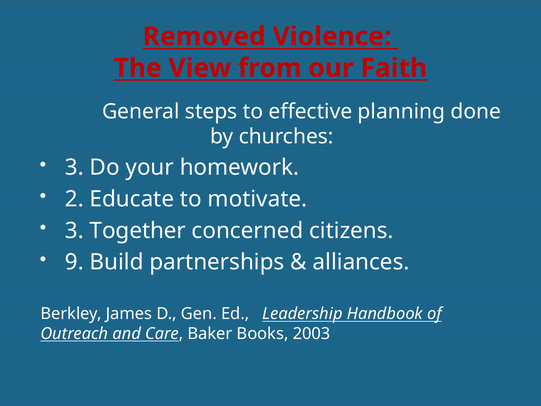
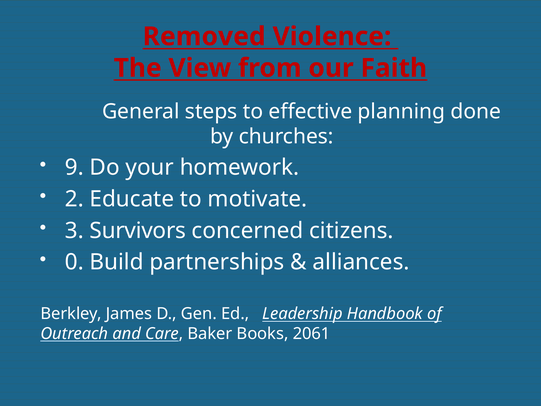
3 at (74, 167): 3 -> 9
Together: Together -> Survivors
9: 9 -> 0
2003: 2003 -> 2061
